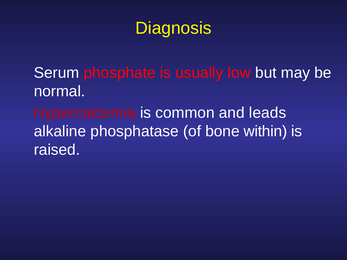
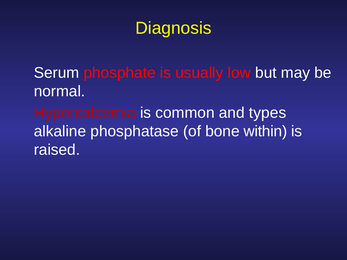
leads: leads -> types
